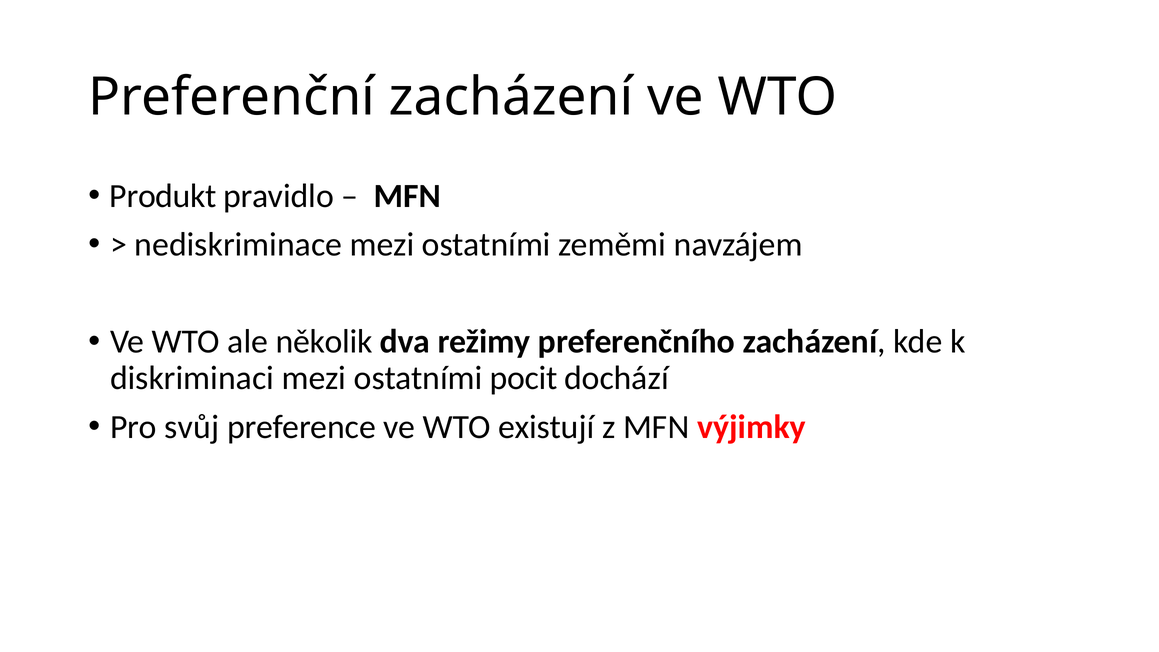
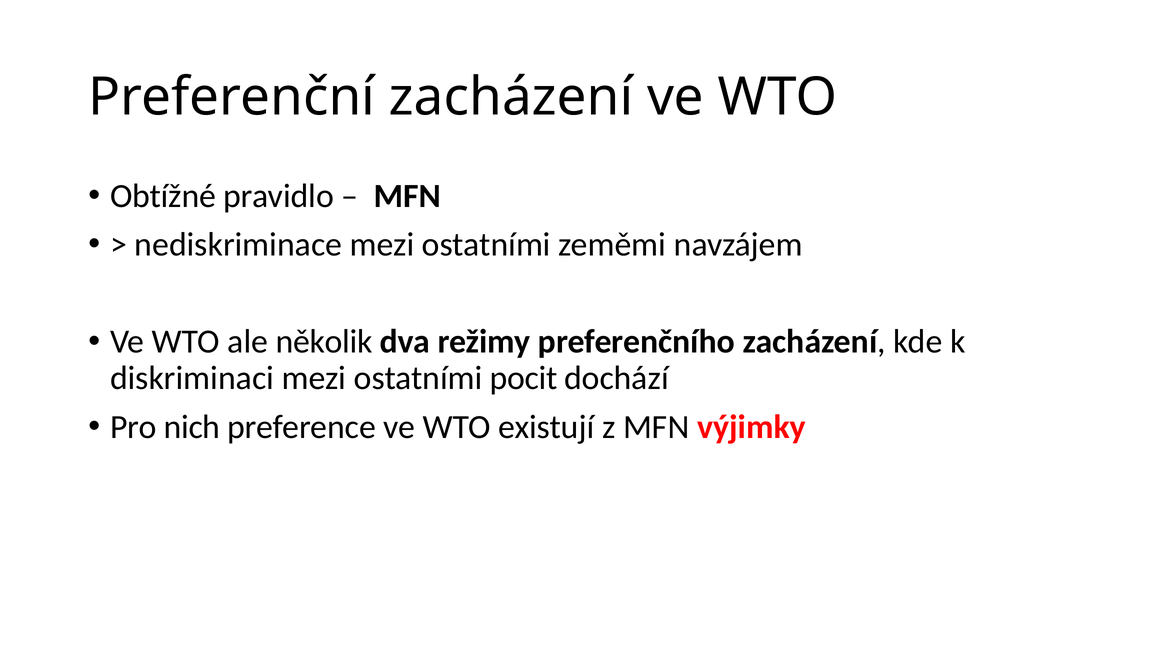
Produkt: Produkt -> Obtížné
svůj: svůj -> nich
